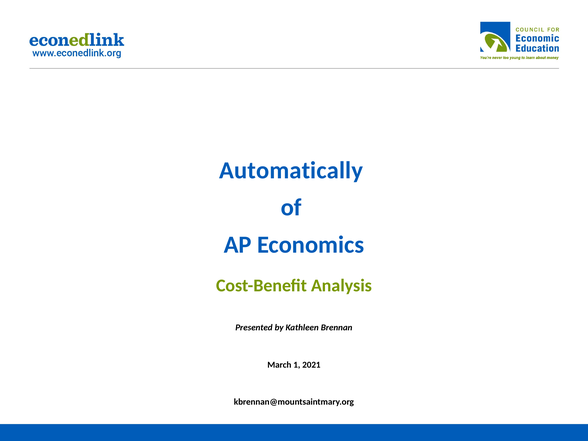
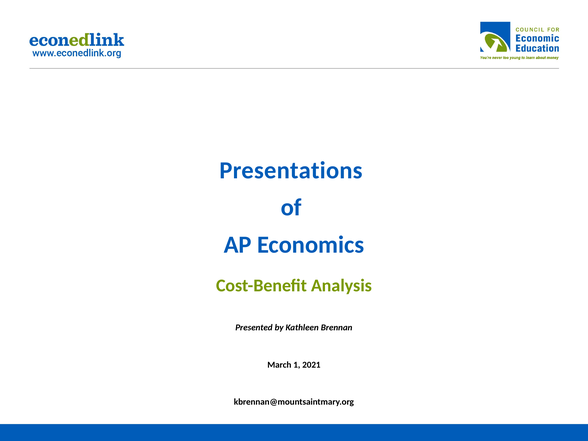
Automatically: Automatically -> Presentations
